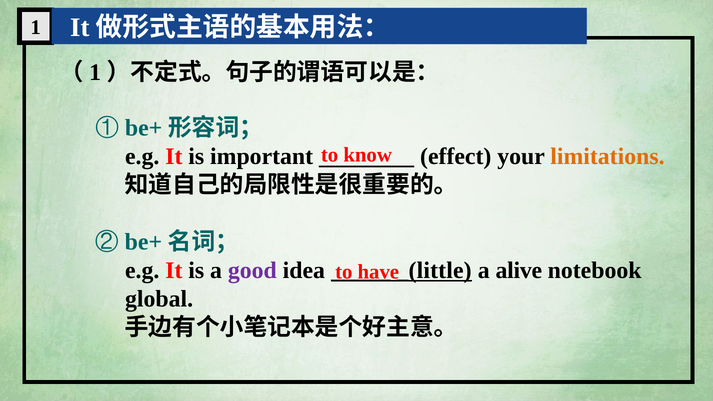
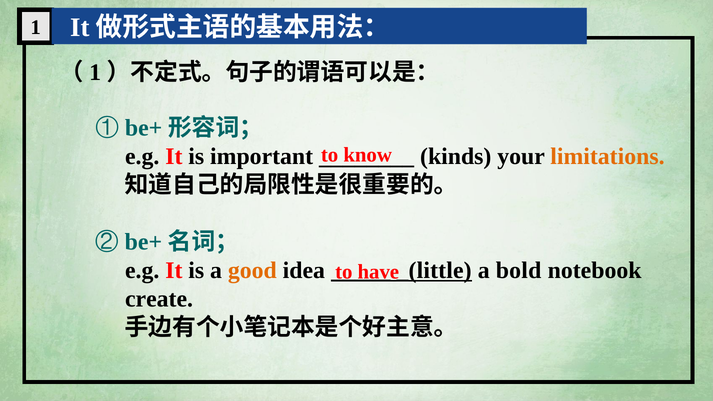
effect: effect -> kinds
good colour: purple -> orange
alive: alive -> bold
global: global -> create
